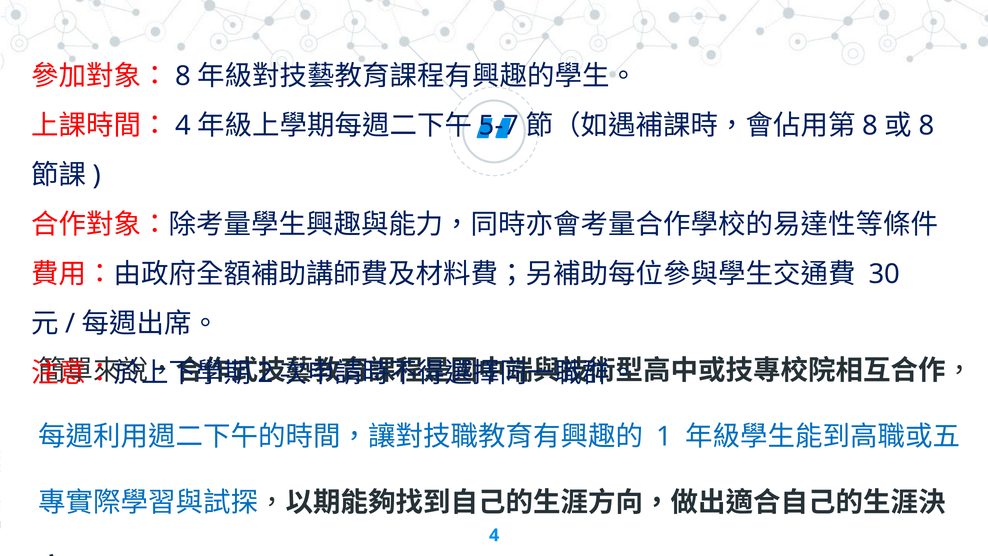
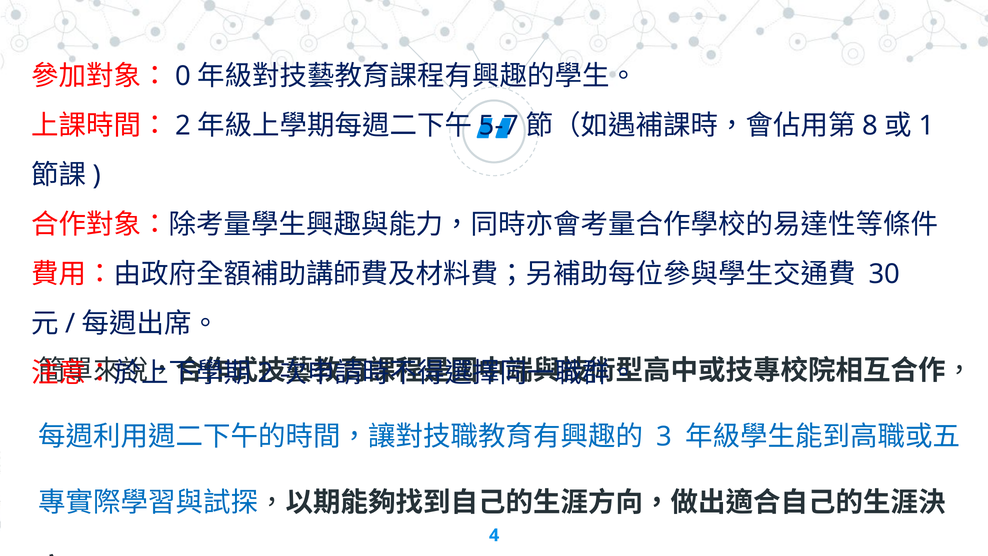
8 at (183, 76): 8 -> 0
4 at (183, 126): 4 -> 2
8 at (926, 126): 8 -> 1
1: 1 -> 3
